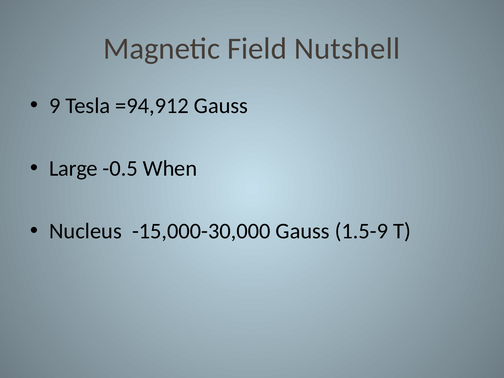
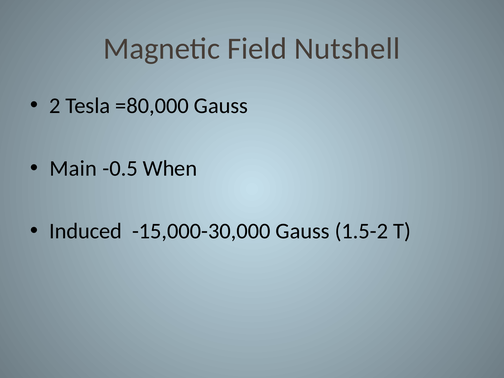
9: 9 -> 2
=94,912: =94,912 -> =80,000
Large: Large -> Main
Nucleus: Nucleus -> Induced
1.5-9: 1.5-9 -> 1.5-2
